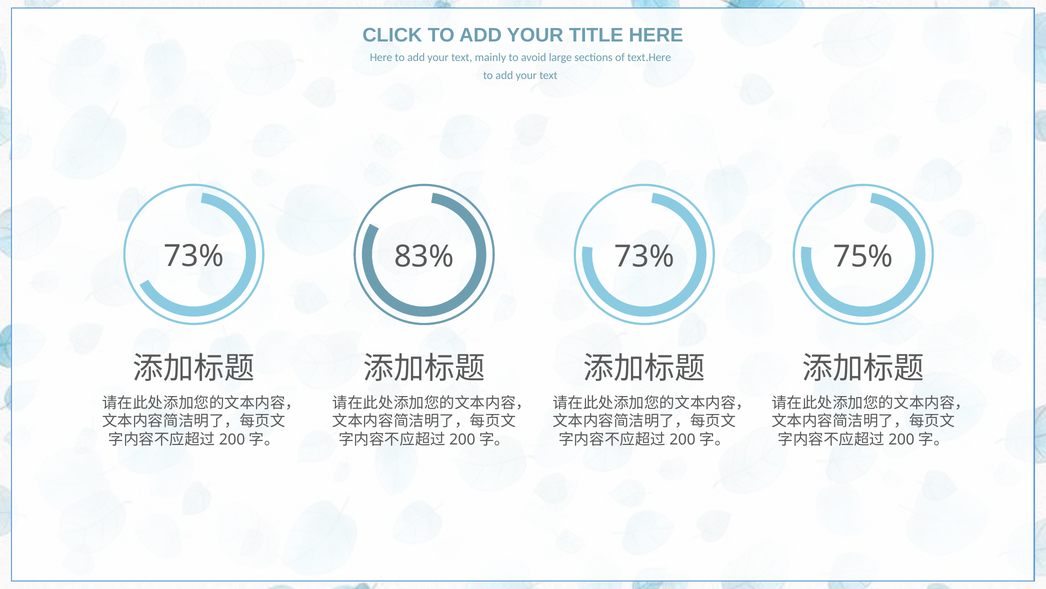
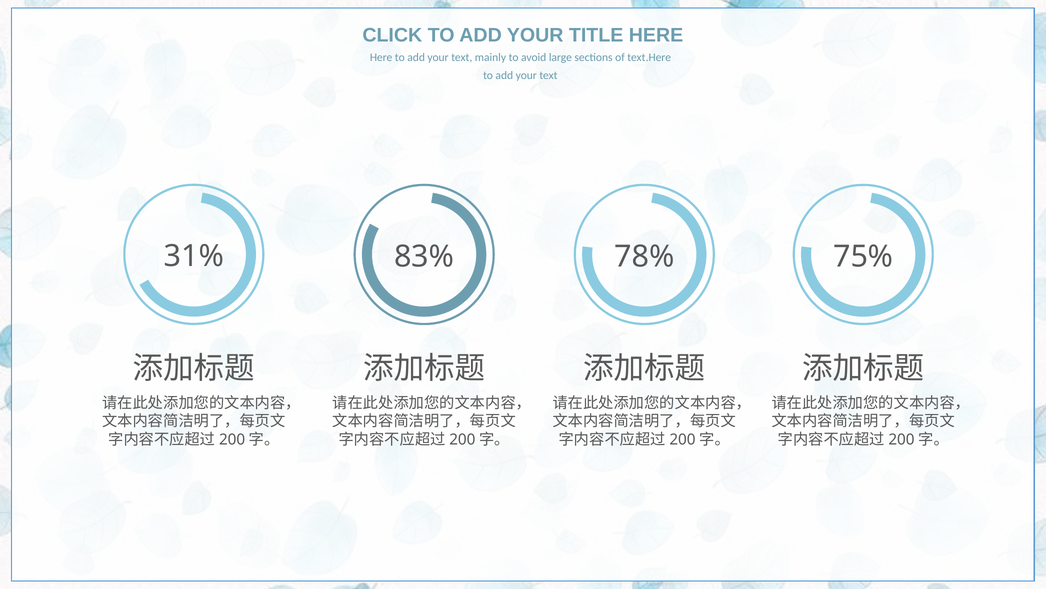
73% at (194, 256): 73% -> 31%
83% 73%: 73% -> 78%
